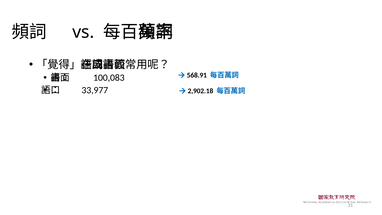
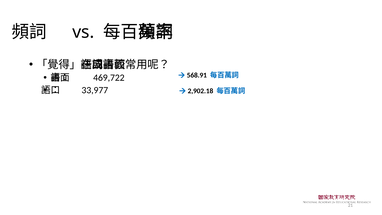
100,083: 100,083 -> 469,722
